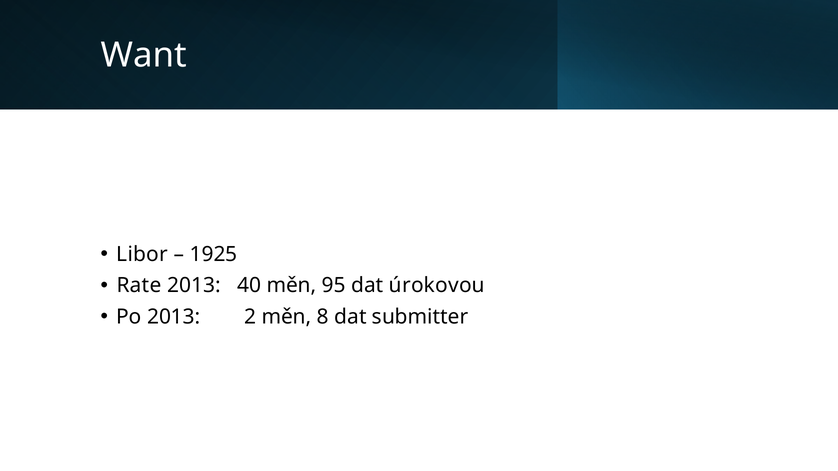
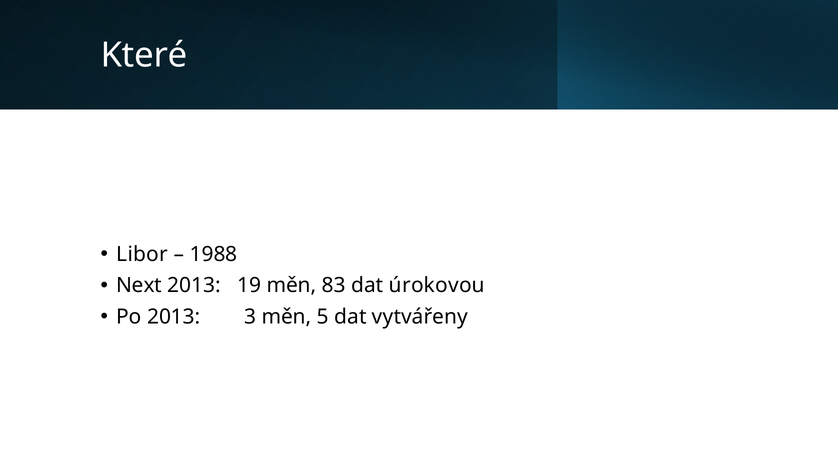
Want: Want -> Které
1925: 1925 -> 1988
Rate: Rate -> Next
40: 40 -> 19
95: 95 -> 83
2: 2 -> 3
8: 8 -> 5
submitter: submitter -> vytvářeny
